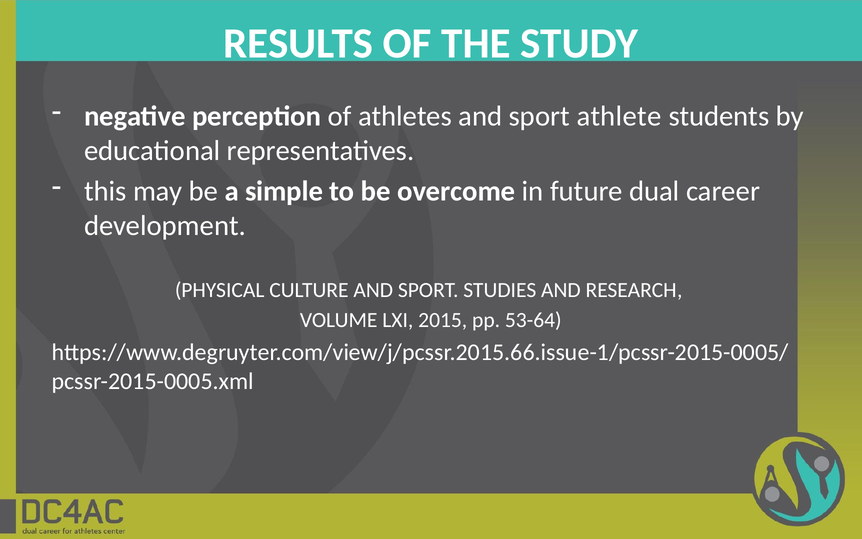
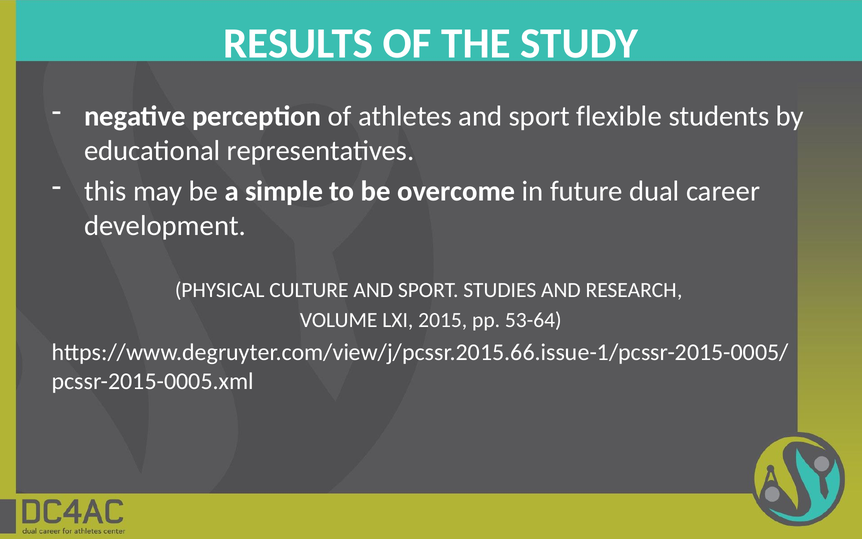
athlete: athlete -> flexible
